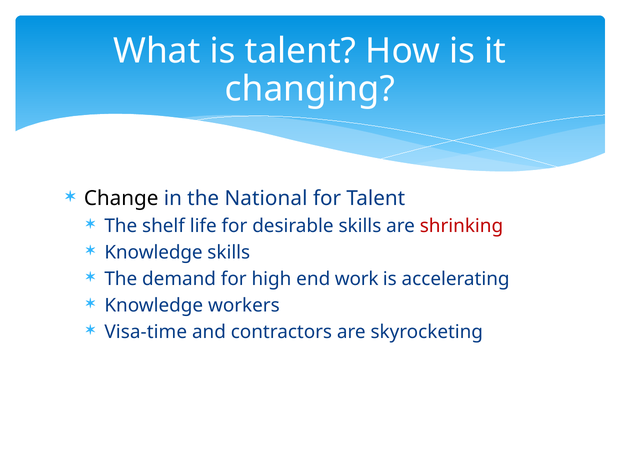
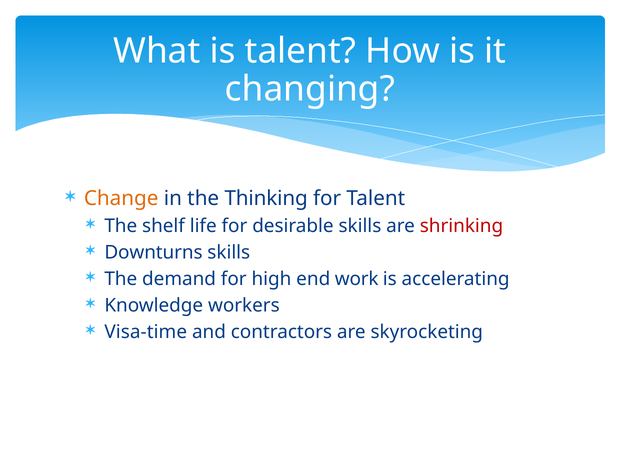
Change colour: black -> orange
National: National -> Thinking
Knowledge at (154, 252): Knowledge -> Downturns
